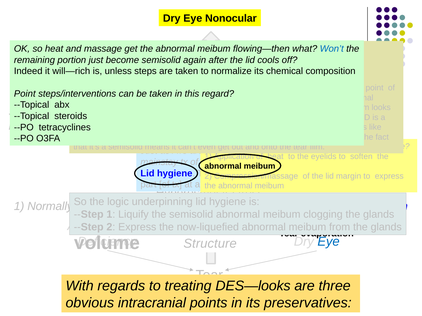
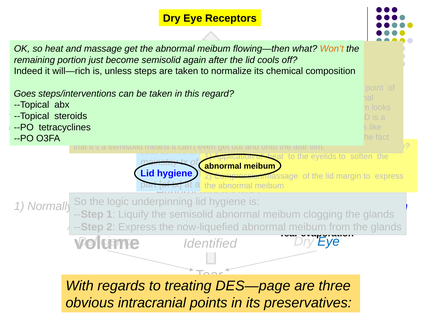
Nonocular: Nonocular -> Receptors
Won’t colour: blue -> orange
Point at (25, 94): Point -> Goes
Structure: Structure -> Identified
DES—looks: DES—looks -> DES—page
